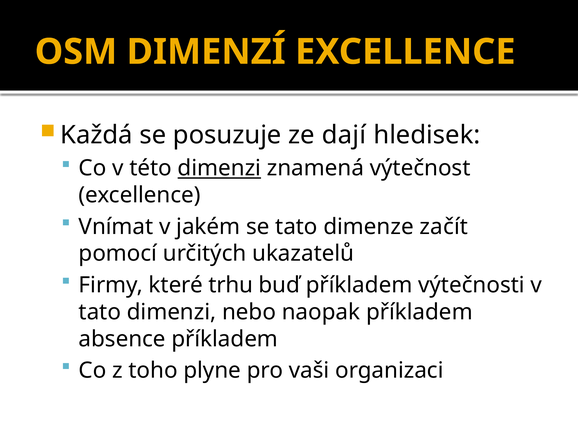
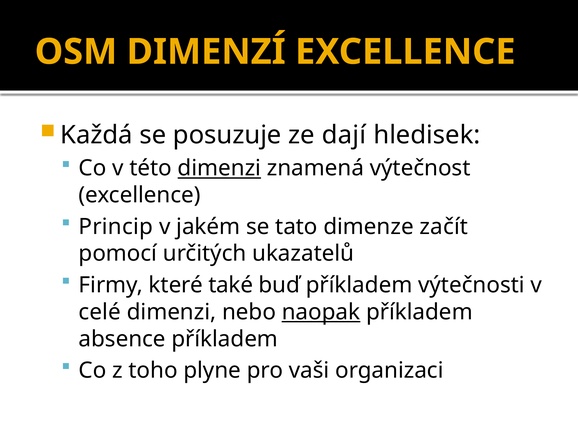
Vnímat: Vnímat -> Princip
trhu: trhu -> také
tato at (100, 312): tato -> celé
naopak underline: none -> present
